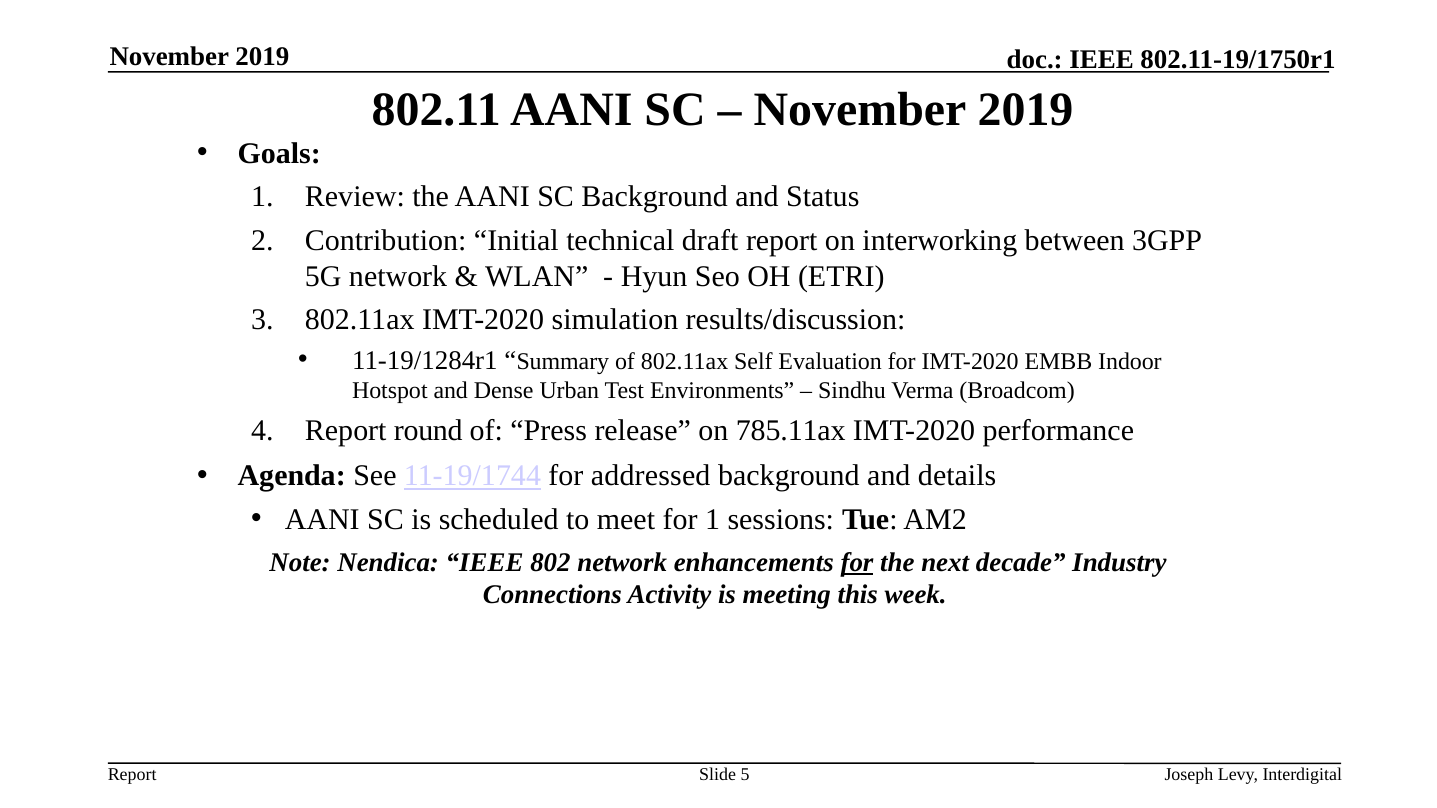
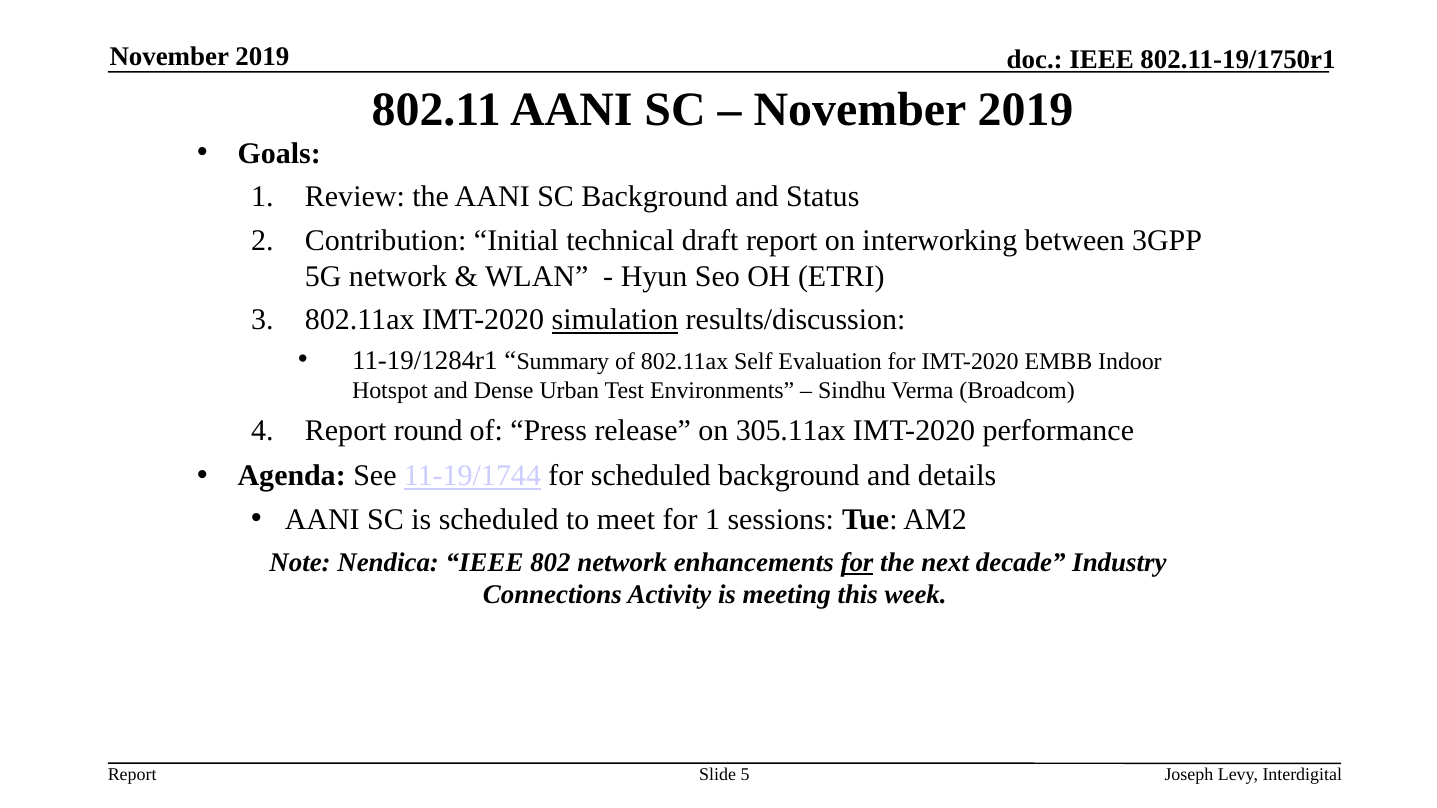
simulation underline: none -> present
785.11ax: 785.11ax -> 305.11ax
for addressed: addressed -> scheduled
